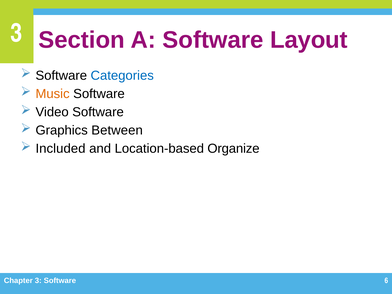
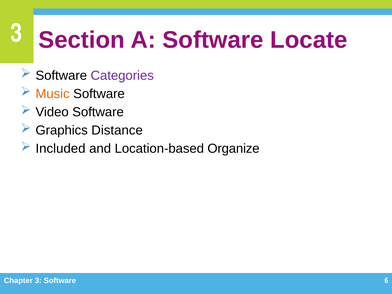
Layout: Layout -> Locate
Categories colour: blue -> purple
Between: Between -> Distance
